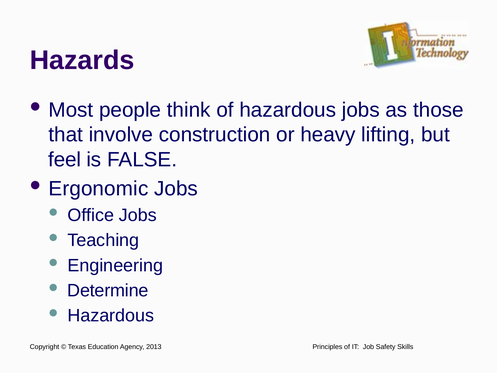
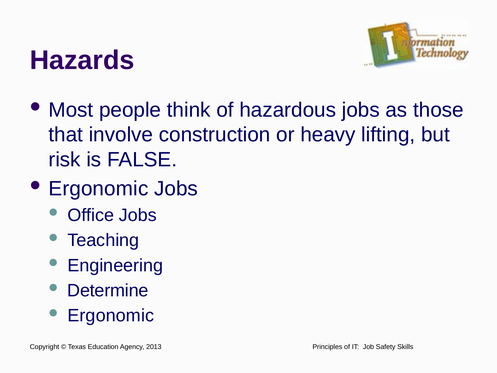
feel: feel -> risk
Hazardous at (111, 316): Hazardous -> Ergonomic
